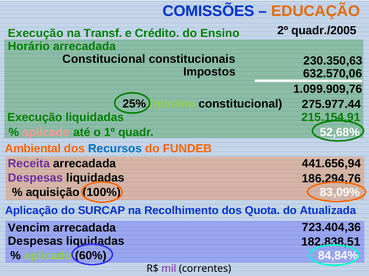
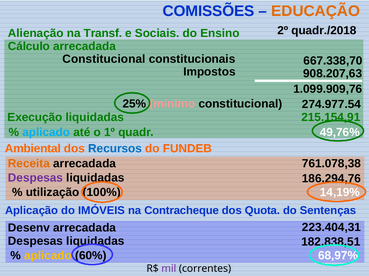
quadr./2005: quadr./2005 -> quadr./2018
Execução at (36, 33): Execução -> Alienação
Crédito: Crédito -> Sociais
Horário: Horário -> Cálculo
230.350,63: 230.350,63 -> 667.338,70
632.570,06: 632.570,06 -> 908.207,63
mínimo colour: light green -> pink
275.977.44: 275.977.44 -> 274.977.54
aplicado at (46, 133) colour: pink -> light blue
52,68%: 52,68% -> 49,76%
Receita colour: purple -> orange
441.656,94: 441.656,94 -> 761.078,38
aquisição: aquisição -> utilização
83,09%: 83,09% -> 14,19%
SURCAP: SURCAP -> IMÓVEIS
Recolhimento: Recolhimento -> Contracheque
Atualizada: Atualizada -> Sentenças
Vencim: Vencim -> Desenv
723.404,36: 723.404,36 -> 223.404,31
aplicado at (48, 256) colour: light green -> yellow
84,84%: 84,84% -> 68,97%
